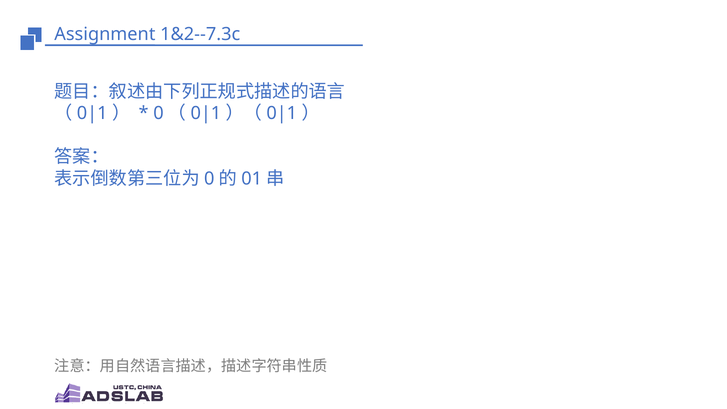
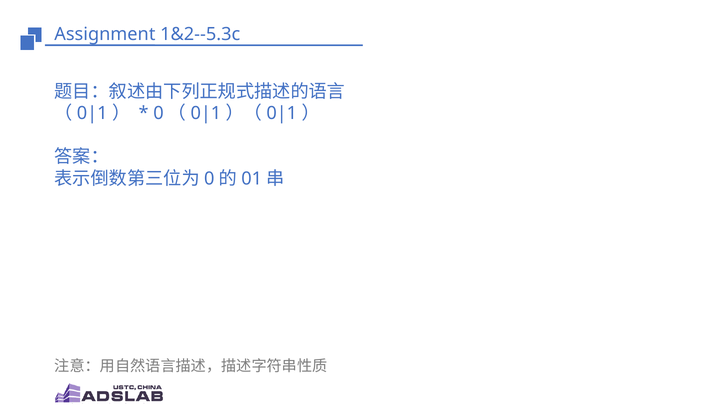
1&2--7.3c: 1&2--7.3c -> 1&2--5.3c
